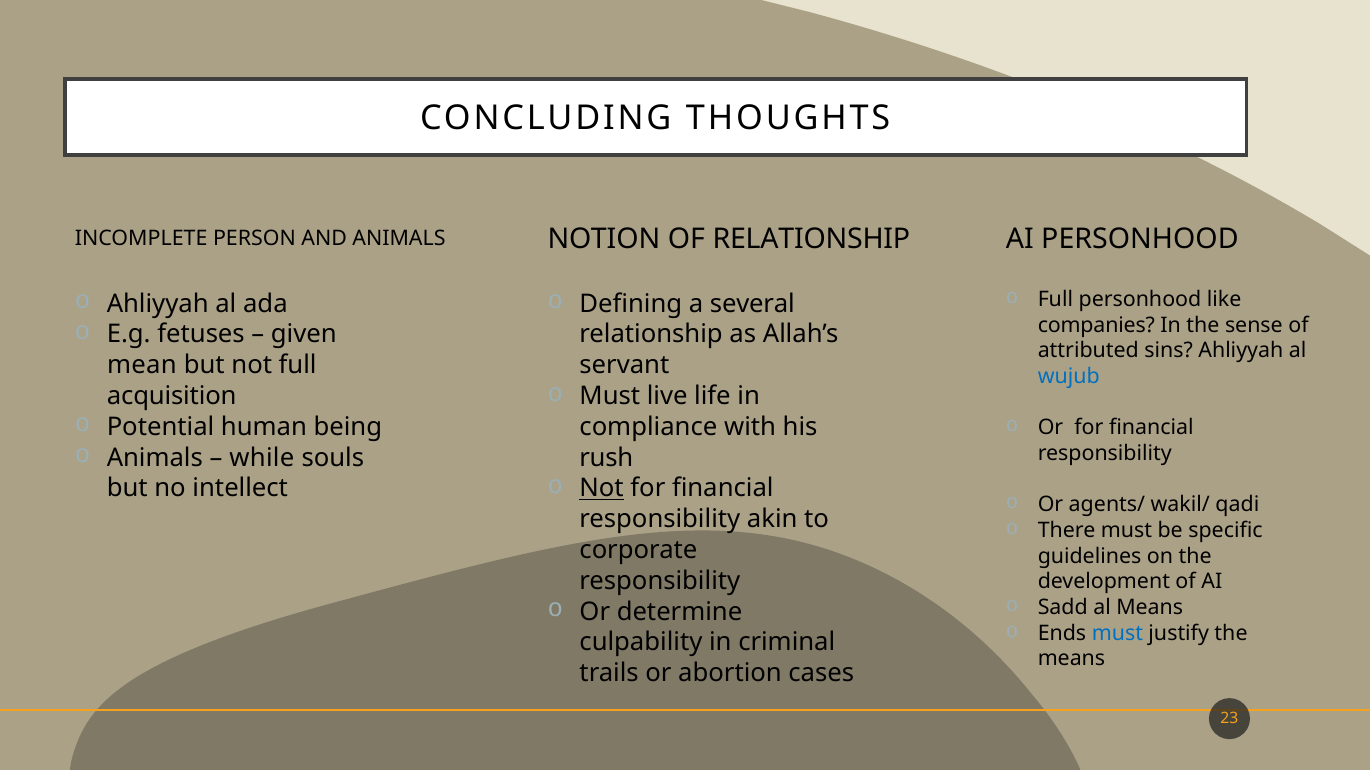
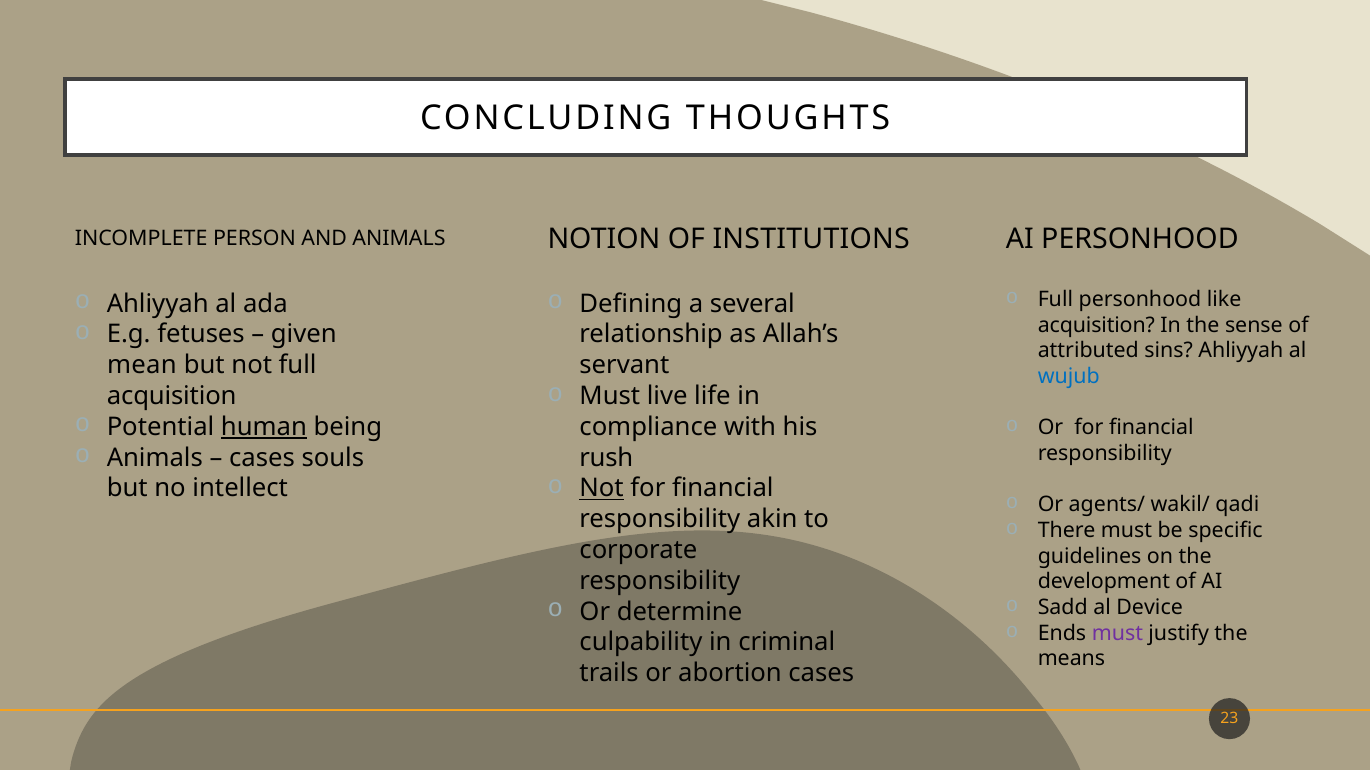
OF RELATIONSHIP: RELATIONSHIP -> INSTITUTIONS
companies at (1096, 325): companies -> acquisition
human underline: none -> present
while at (262, 458): while -> cases
al Means: Means -> Device
must at (1117, 633) colour: blue -> purple
